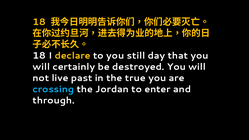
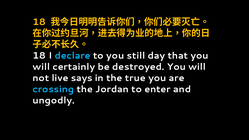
declare colour: yellow -> light blue
past: past -> says
through: through -> ungodly
